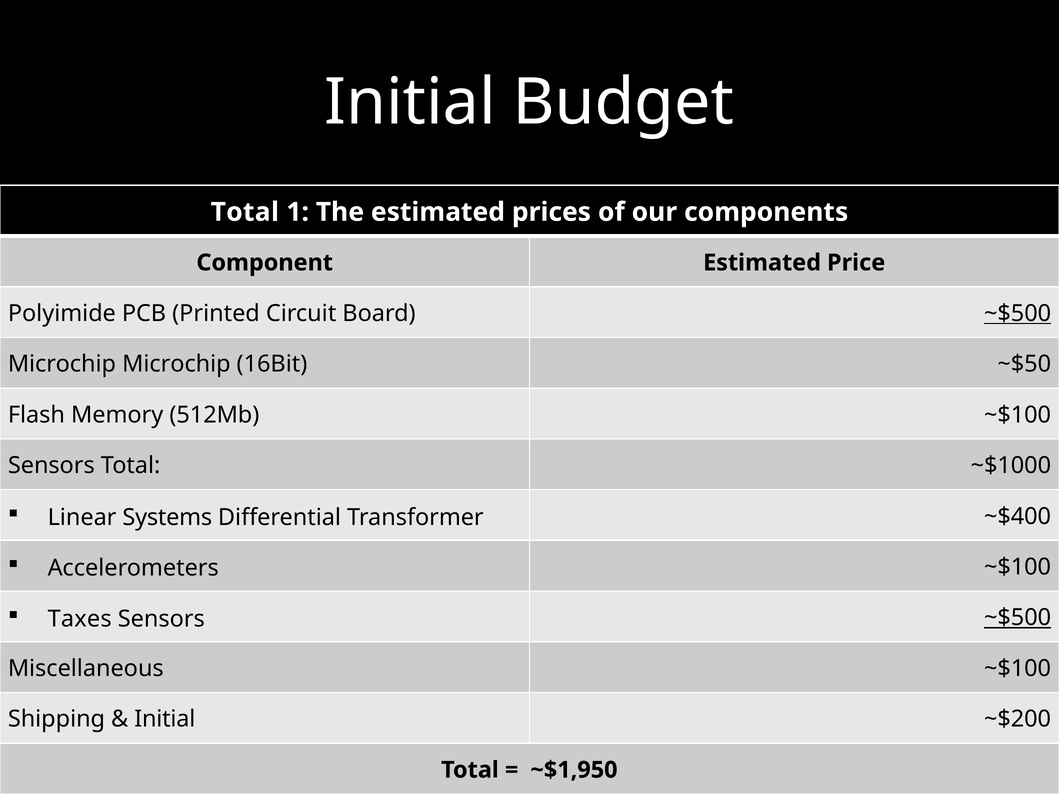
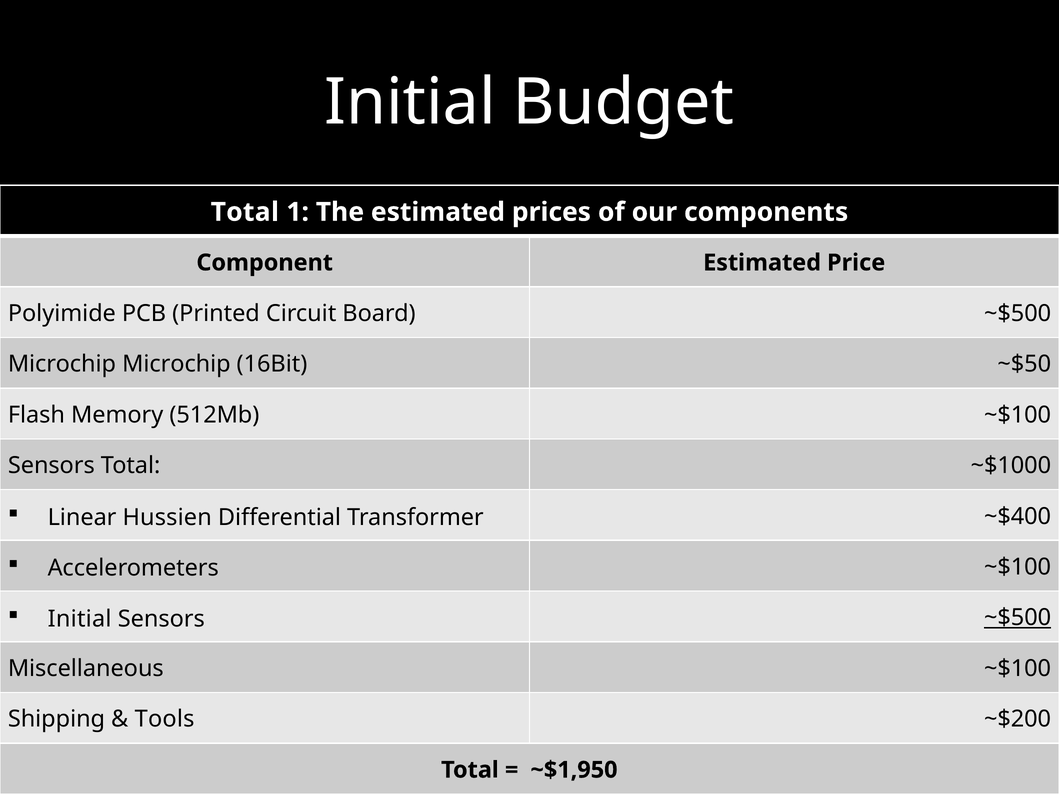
~$500 at (1018, 313) underline: present -> none
Systems: Systems -> Hussien
Taxes at (80, 619): Taxes -> Initial
Initial at (165, 719): Initial -> Tools
